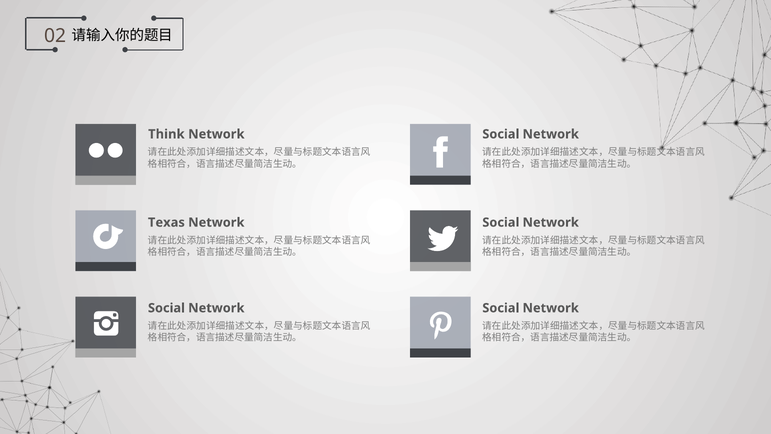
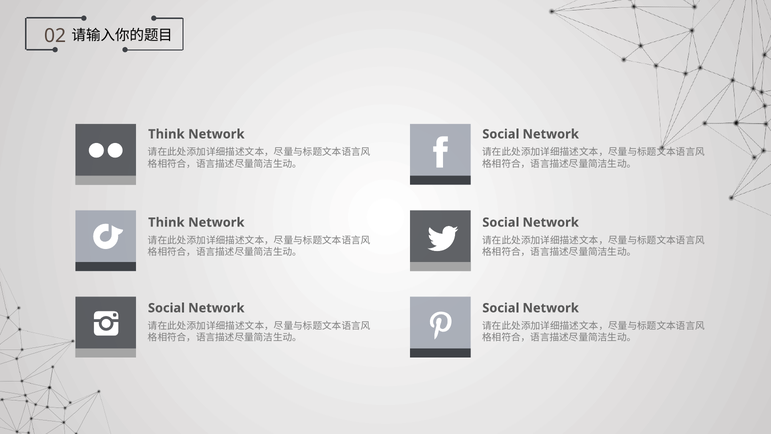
Texas at (166, 222): Texas -> Think
